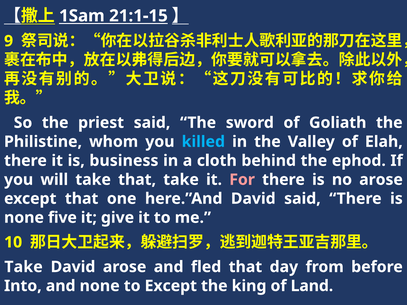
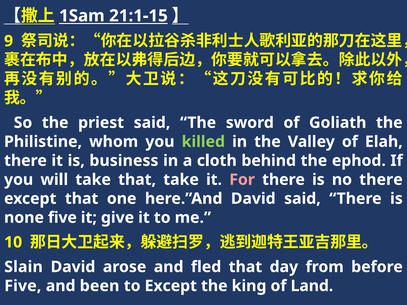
killed colour: light blue -> light green
no arose: arose -> there
Take at (24, 267): Take -> Slain
Into at (23, 286): Into -> Five
and none: none -> been
